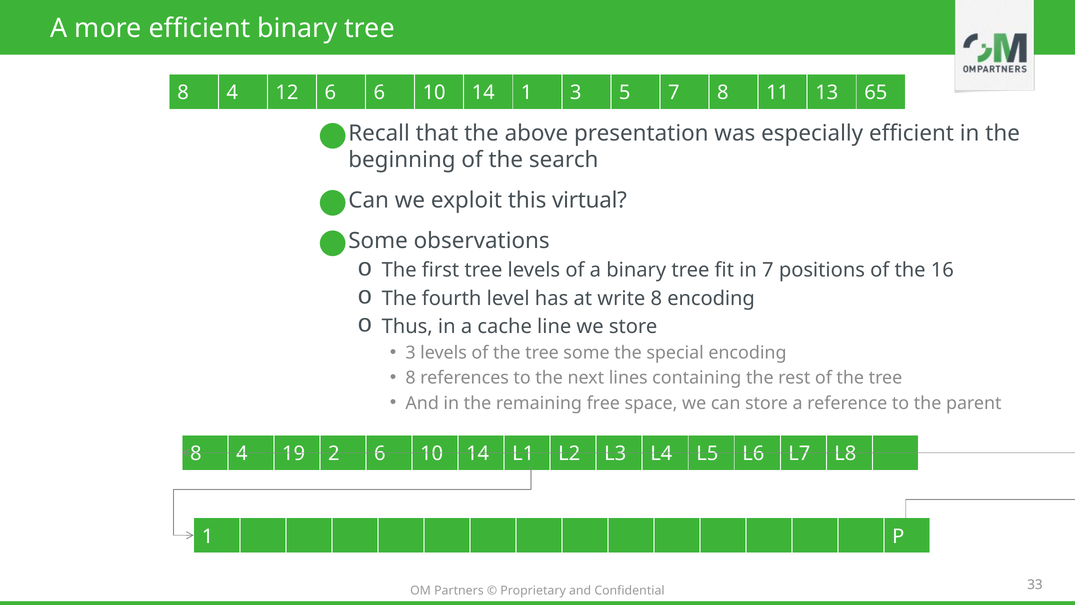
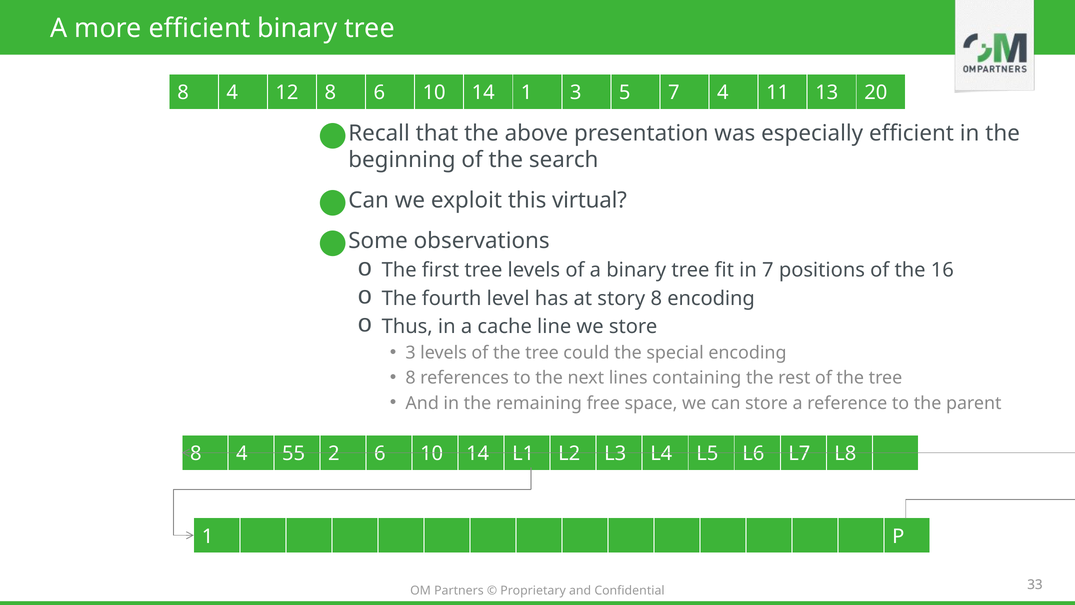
12 6: 6 -> 8
7 8: 8 -> 4
65: 65 -> 20
write: write -> story
tree some: some -> could
19: 19 -> 55
